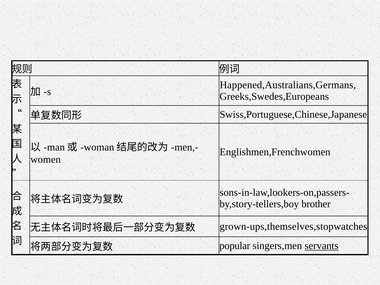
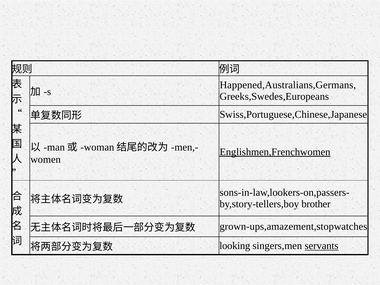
Englishmen,Frenchwomen underline: none -> present
grown-ups,themselves,stopwatches: grown-ups,themselves,stopwatches -> grown-ups,amazement,stopwatches
popular: popular -> looking
